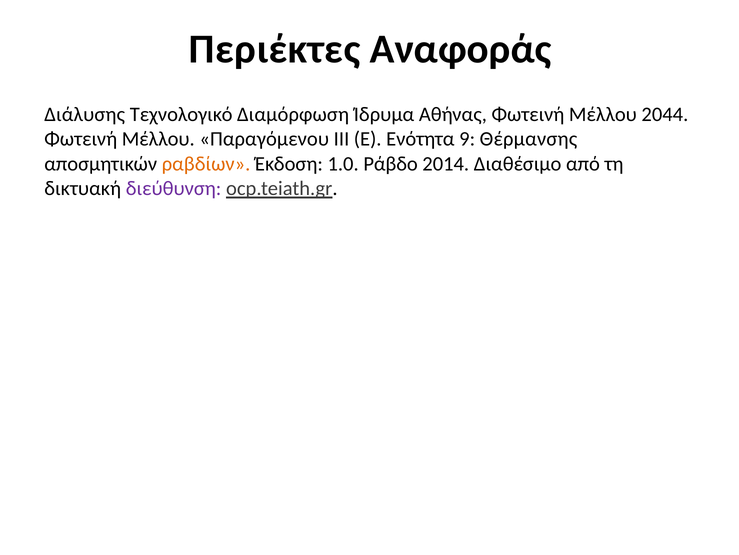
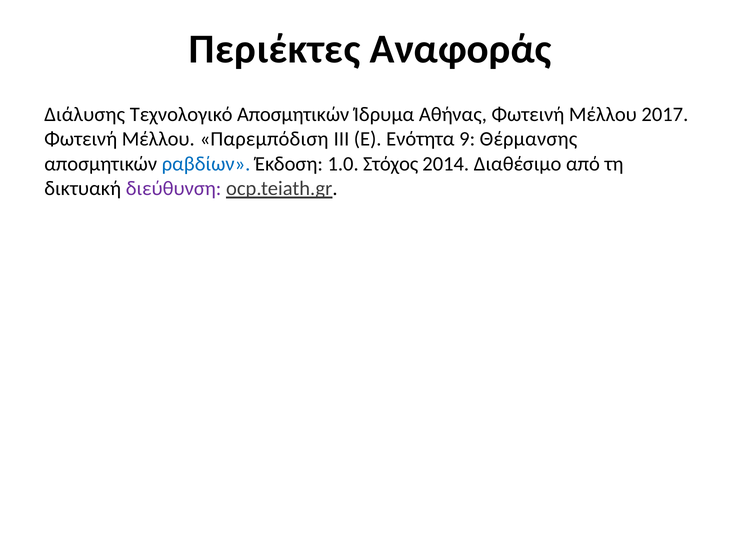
Τεχνολογικό Διαμόρφωση: Διαμόρφωση -> Αποσμητικών
2044: 2044 -> 2017
Παραγόμενου: Παραγόμενου -> Παρεμπόδιση
ραβδίων colour: orange -> blue
Ράβδο: Ράβδο -> Στόχος
